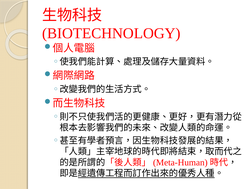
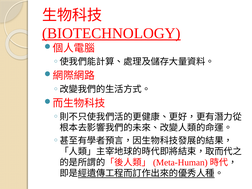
BIOTECHNOLOGY underline: none -> present
